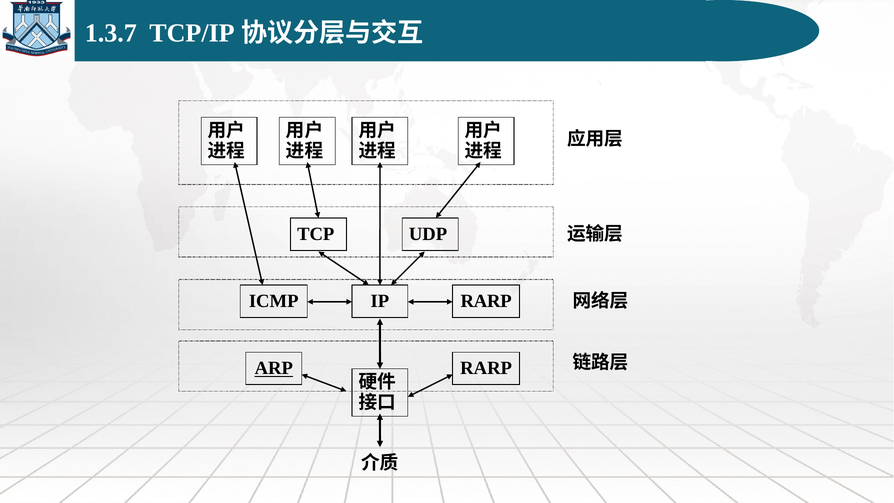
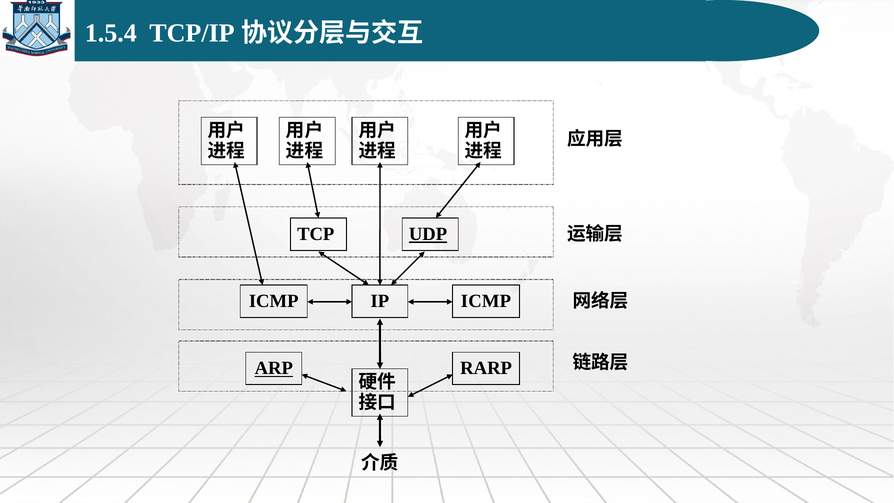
1.3.7: 1.3.7 -> 1.5.4
UDP underline: none -> present
ICMP RARP: RARP -> ICMP
